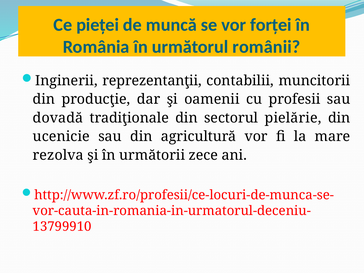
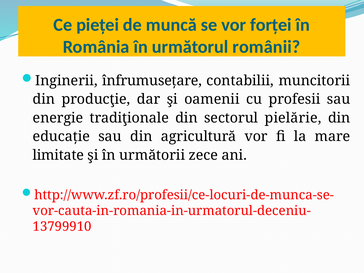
reprezentanţii: reprezentanţii -> înfrumusețare
dovadă: dovadă -> energie
ucenicie: ucenicie -> educație
rezolva: rezolva -> limitate
